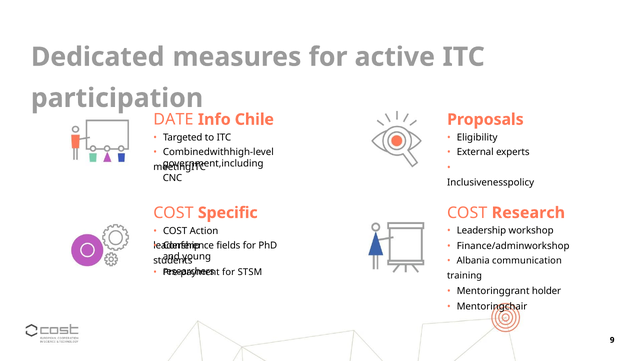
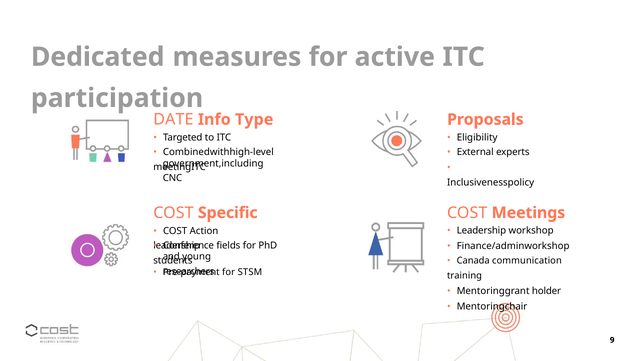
Chile: Chile -> Type
Research: Research -> Meetings
Albania: Albania -> Canada
